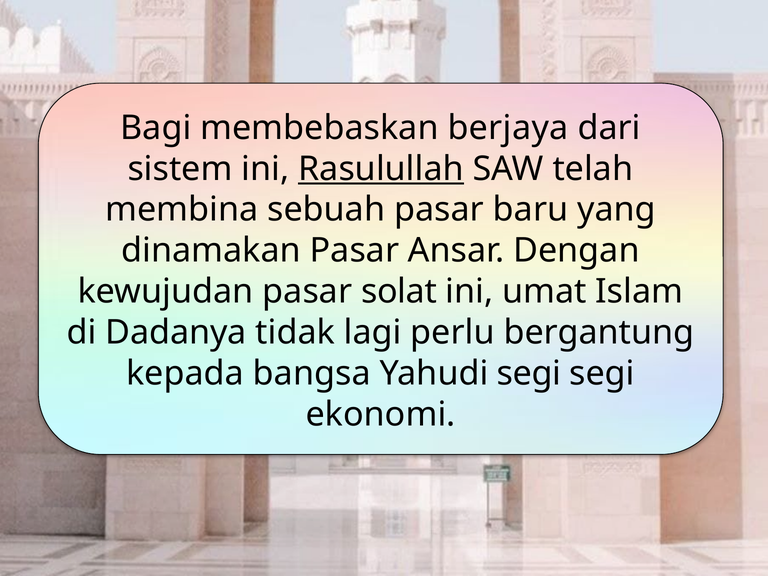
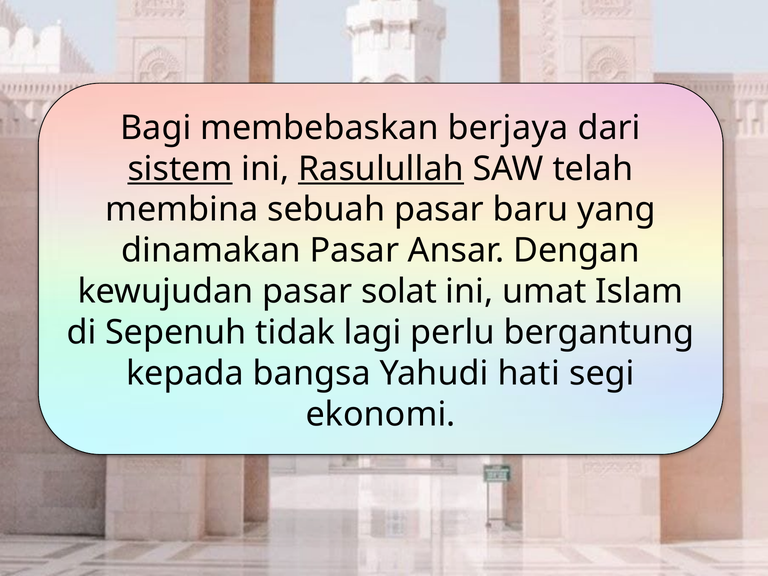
sistem underline: none -> present
Dadanya: Dadanya -> Sepenuh
Yahudi segi: segi -> hati
